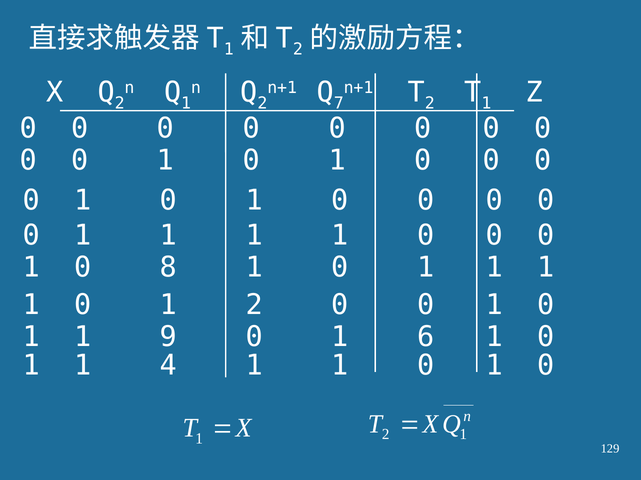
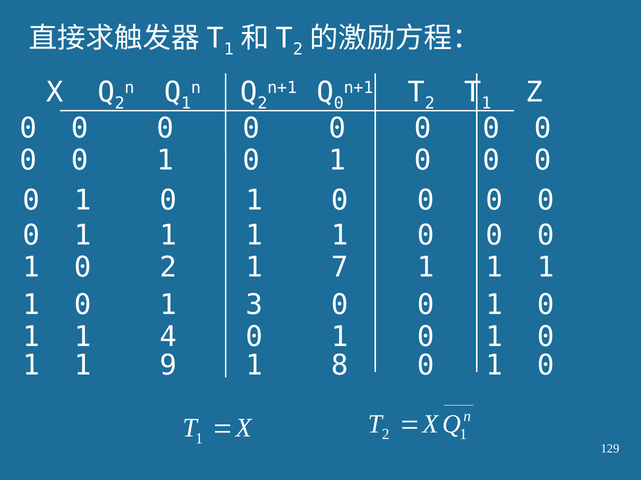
7 at (339, 103): 7 -> 0
0 8: 8 -> 2
0 at (340, 268): 0 -> 7
0 1 2: 2 -> 3
9: 9 -> 4
6 at (426, 337): 6 -> 0
4: 4 -> 9
1 at (340, 366): 1 -> 8
